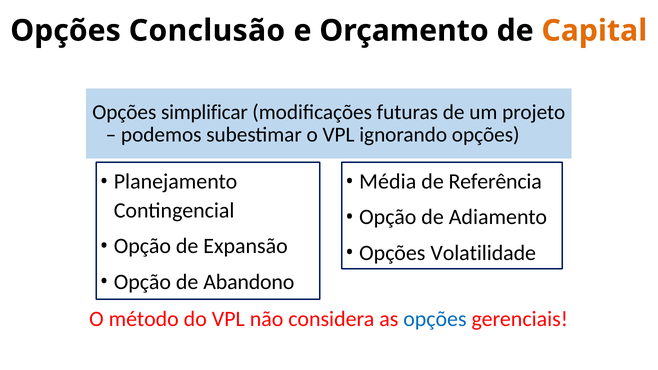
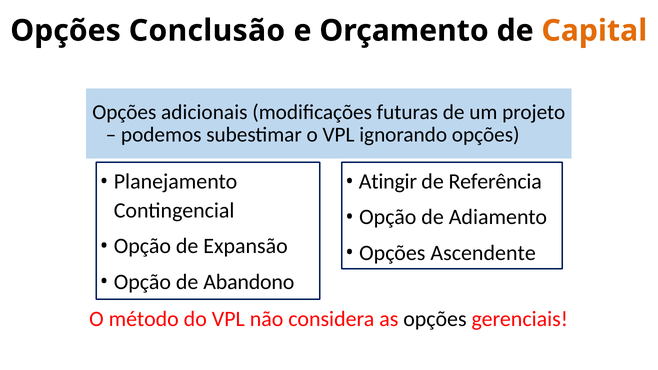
simplificar: simplificar -> adicionais
Média: Média -> Atingir
Volatilidade: Volatilidade -> Ascendente
opções at (435, 319) colour: blue -> black
